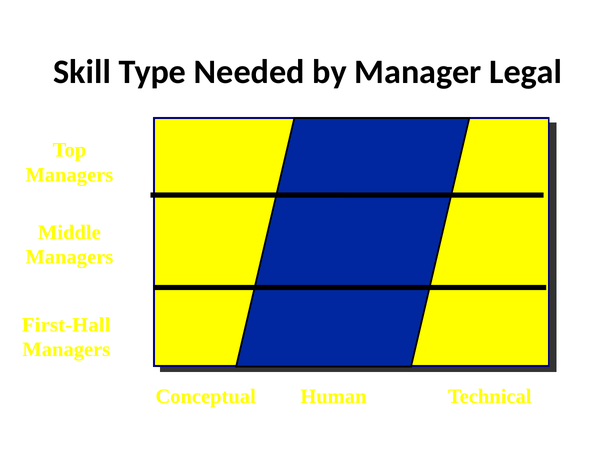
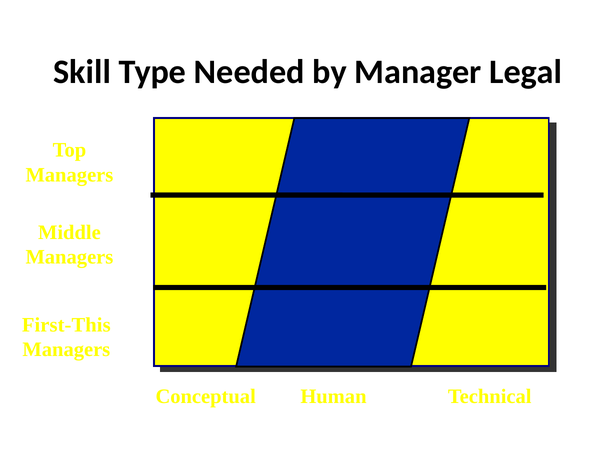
First-Hall: First-Hall -> First-This
